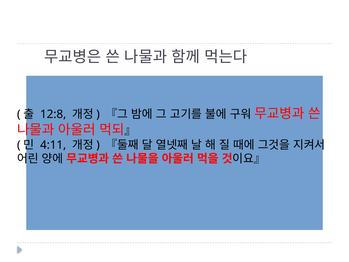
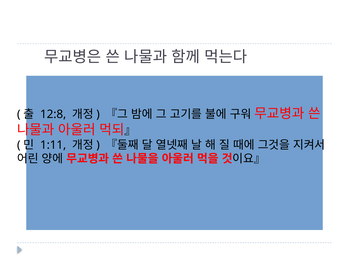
4:11: 4:11 -> 1:11
